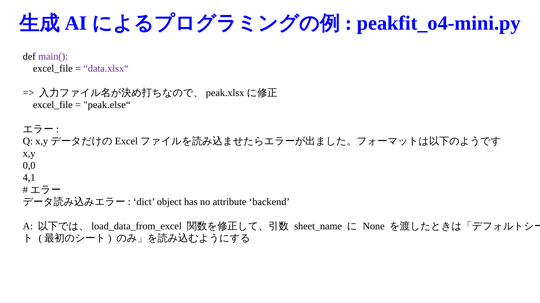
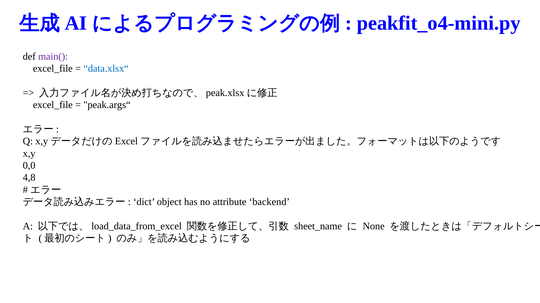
data.xlsx“ colour: purple -> blue
peak.else“: peak.else“ -> peak.args“
4,1: 4,1 -> 4,8
